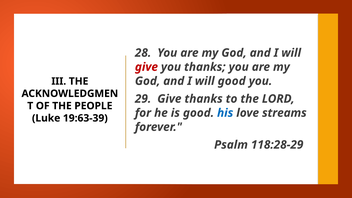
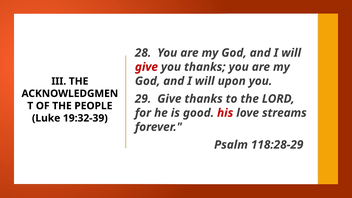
will good: good -> upon
his colour: blue -> red
19:63-39: 19:63-39 -> 19:32-39
